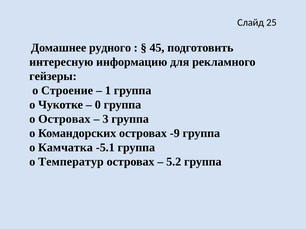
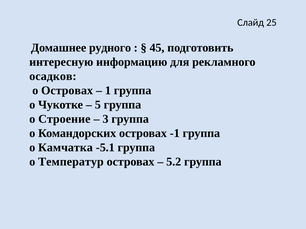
гейзеры: гейзеры -> осадков
о Строение: Строение -> Островах
0: 0 -> 5
о Островах: Островах -> Строение
-9: -9 -> -1
